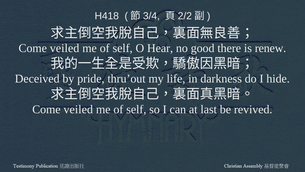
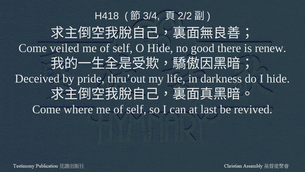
O Hear: Hear -> Hide
veiled at (78, 109): veiled -> where
